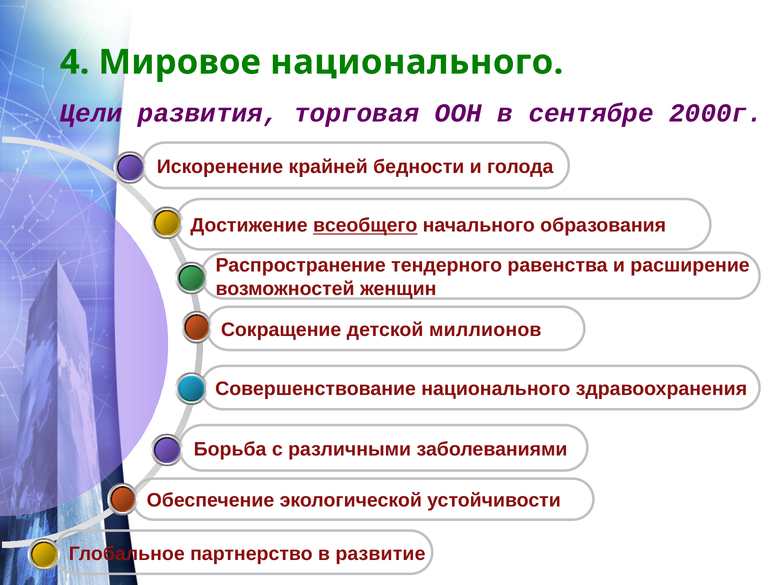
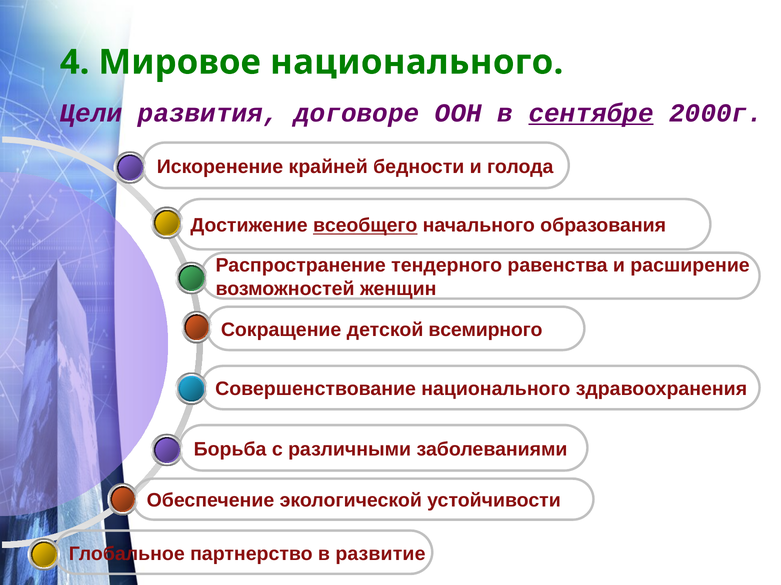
торговая: торговая -> договоре
сентябре underline: none -> present
миллионов: миллионов -> всемирного
